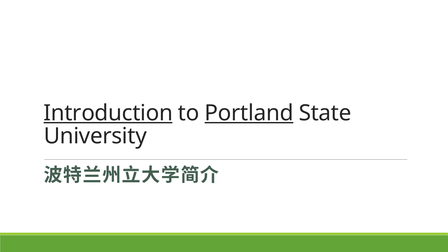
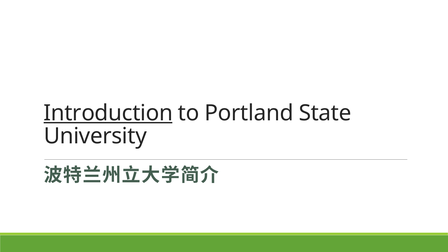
Portland underline: present -> none
